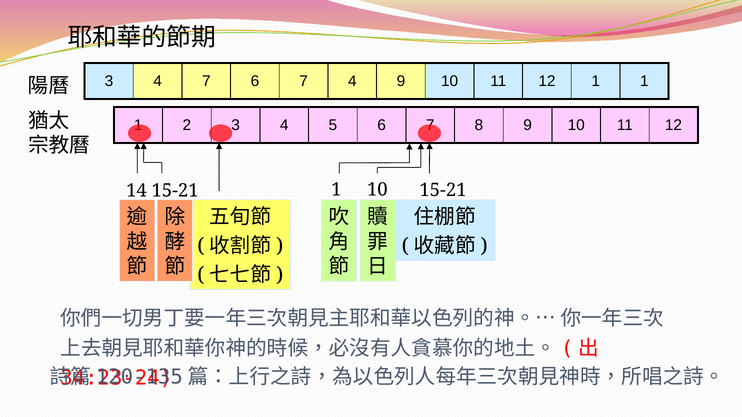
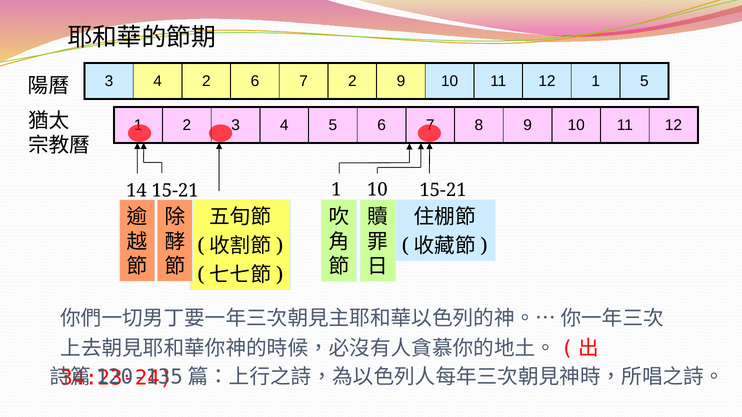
4 7: 7 -> 2
7 4: 4 -> 2
1 1: 1 -> 5
